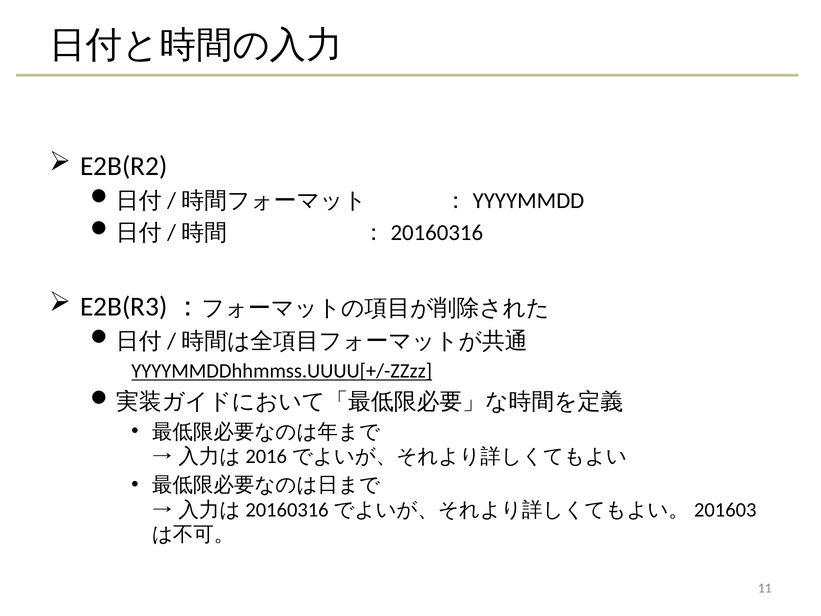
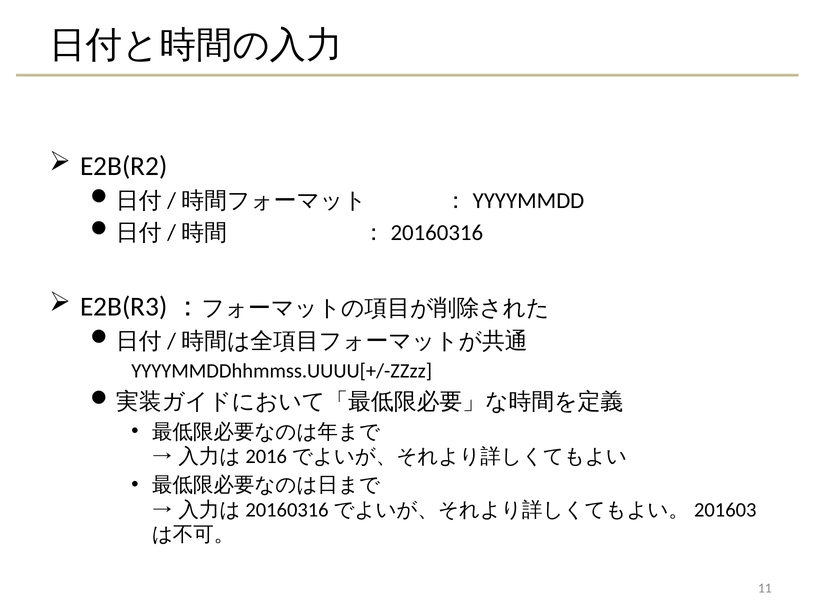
YYYYMMDDhhmmss.UUUU[+/-ZZzz underline: present -> none
